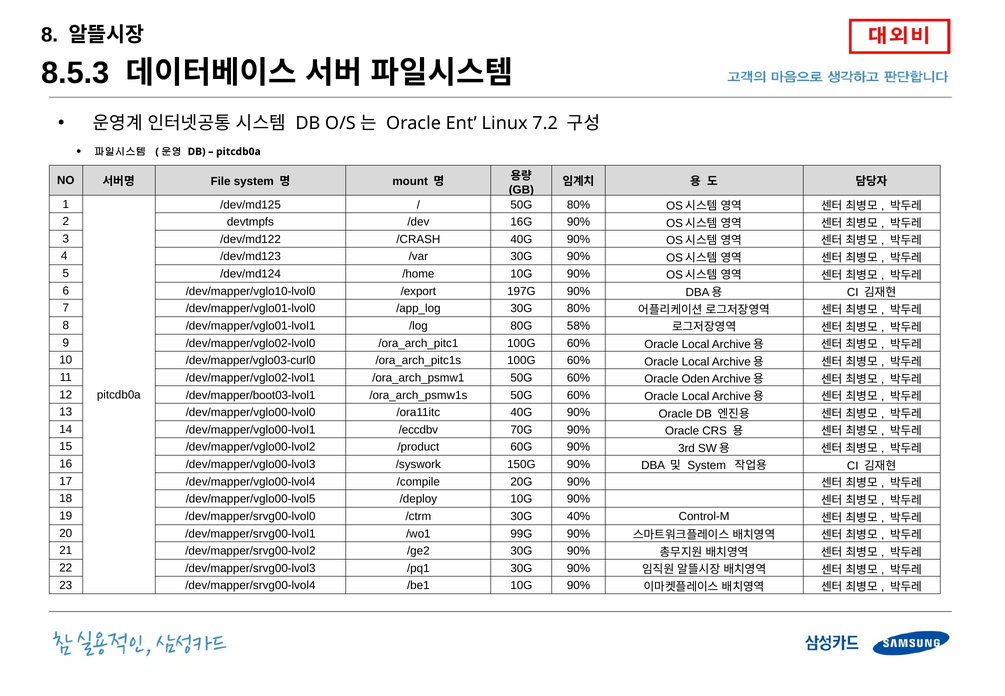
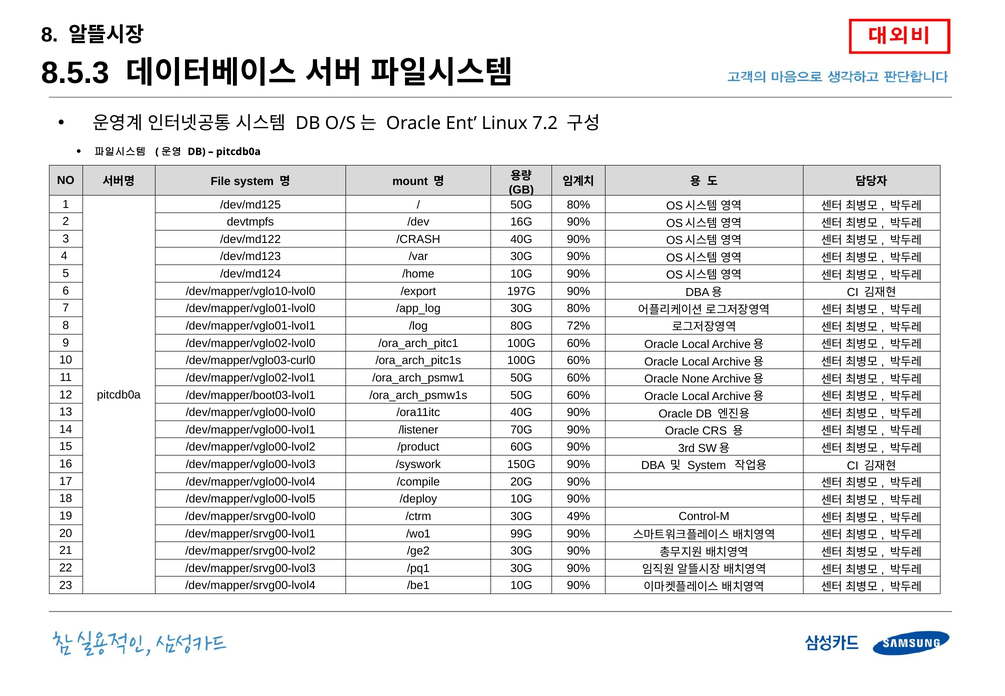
58%: 58% -> 72%
Oden: Oden -> None
/eccdbv: /eccdbv -> /listener
40%: 40% -> 49%
